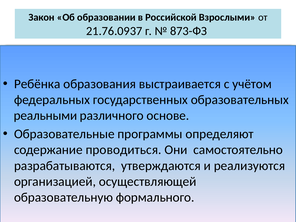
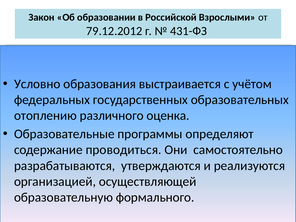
21.76.0937: 21.76.0937 -> 79.12.2012
873-ФЗ: 873-ФЗ -> 431-ФЗ
Ребёнка: Ребёнка -> Условно
реальными: реальными -> отоплению
основе: основе -> оценка
